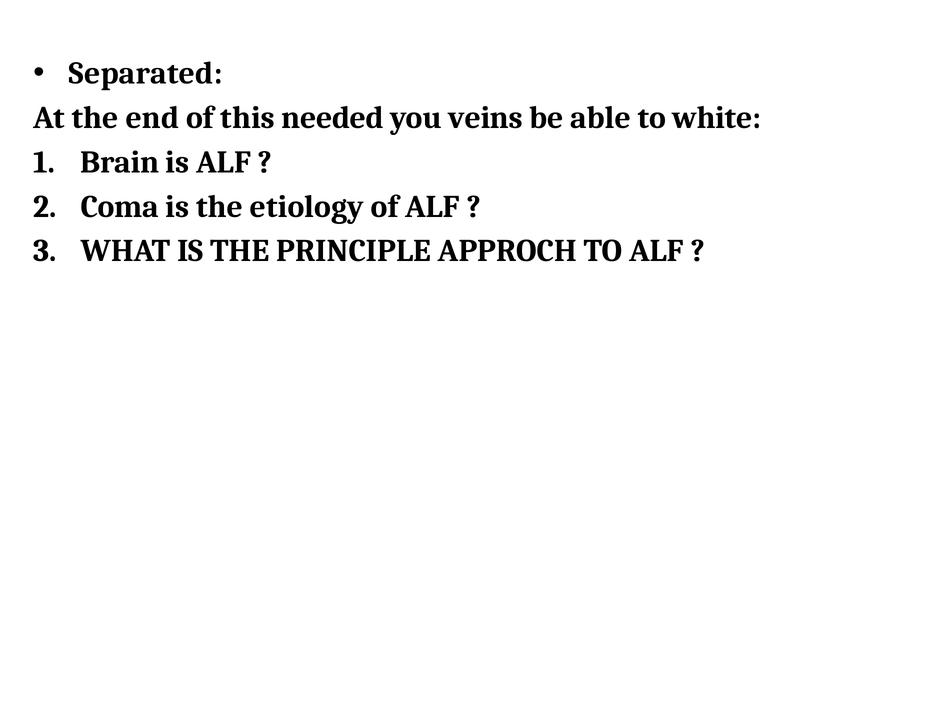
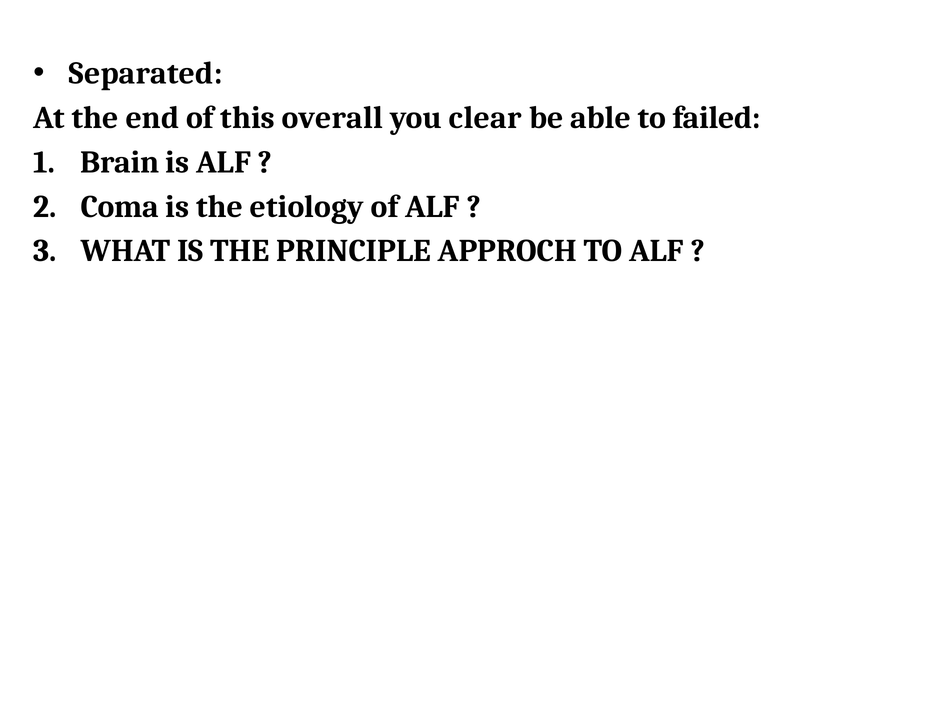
needed: needed -> overall
veins: veins -> clear
white: white -> failed
